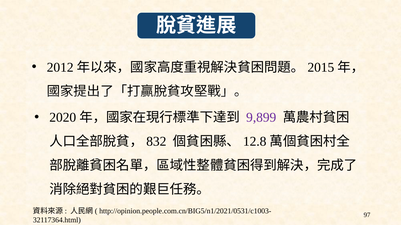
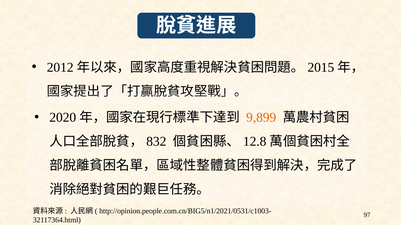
9,899 colour: purple -> orange
